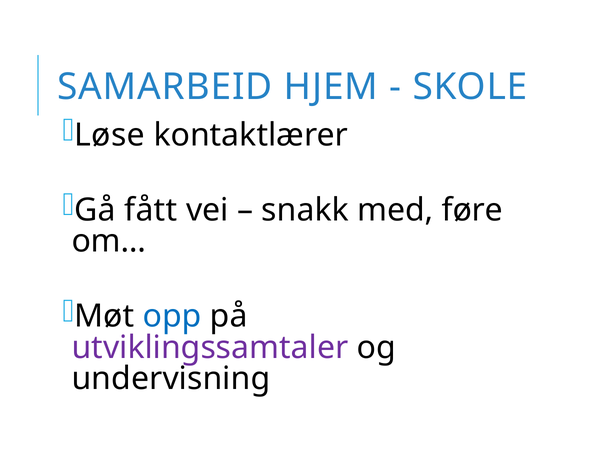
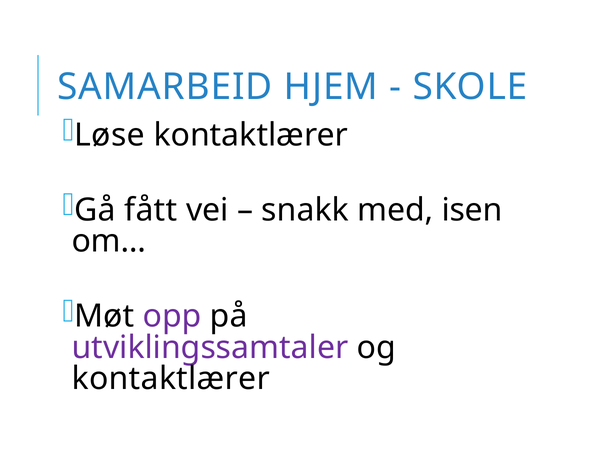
føre: føre -> isen
opp colour: blue -> purple
undervisning at (171, 378): undervisning -> kontaktlærer
